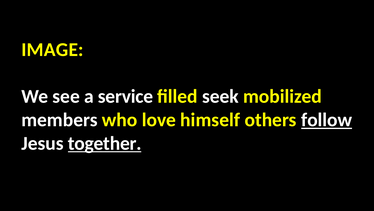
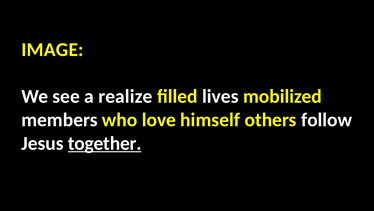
service: service -> realize
seek: seek -> lives
follow underline: present -> none
